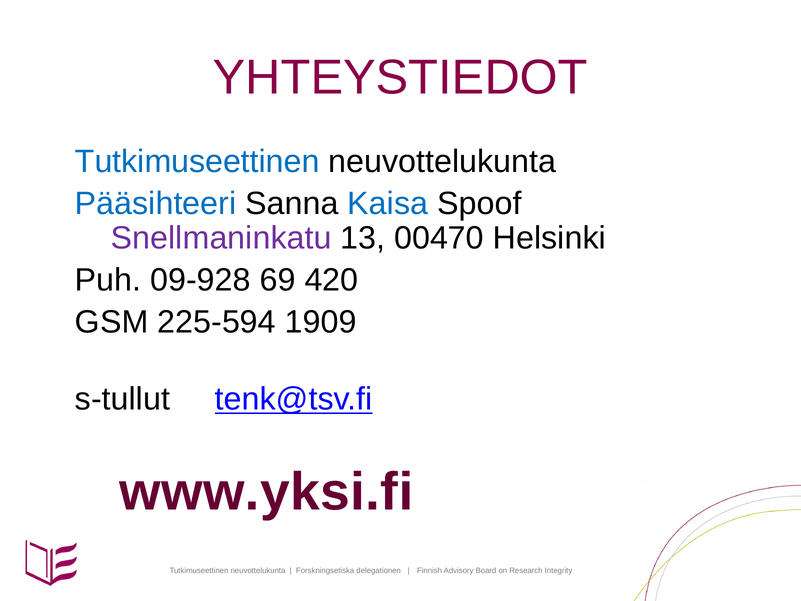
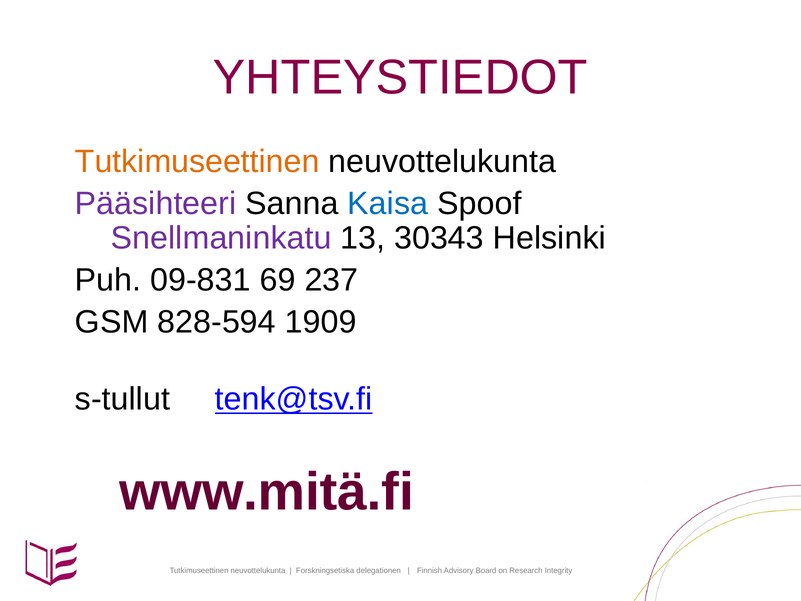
Tutkimuseettinen at (197, 161) colour: blue -> orange
Pääsihteeri colour: blue -> purple
00470: 00470 -> 30343
09-928: 09-928 -> 09-831
420: 420 -> 237
225-594: 225-594 -> 828-594
www.yksi.fi: www.yksi.fi -> www.mitä.fi
